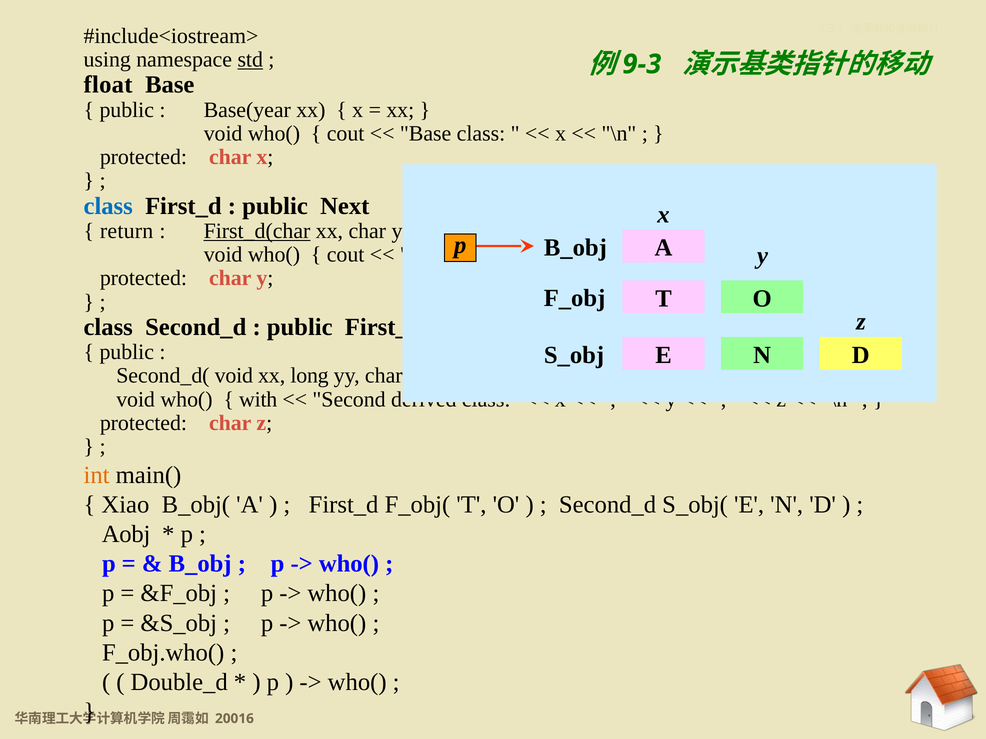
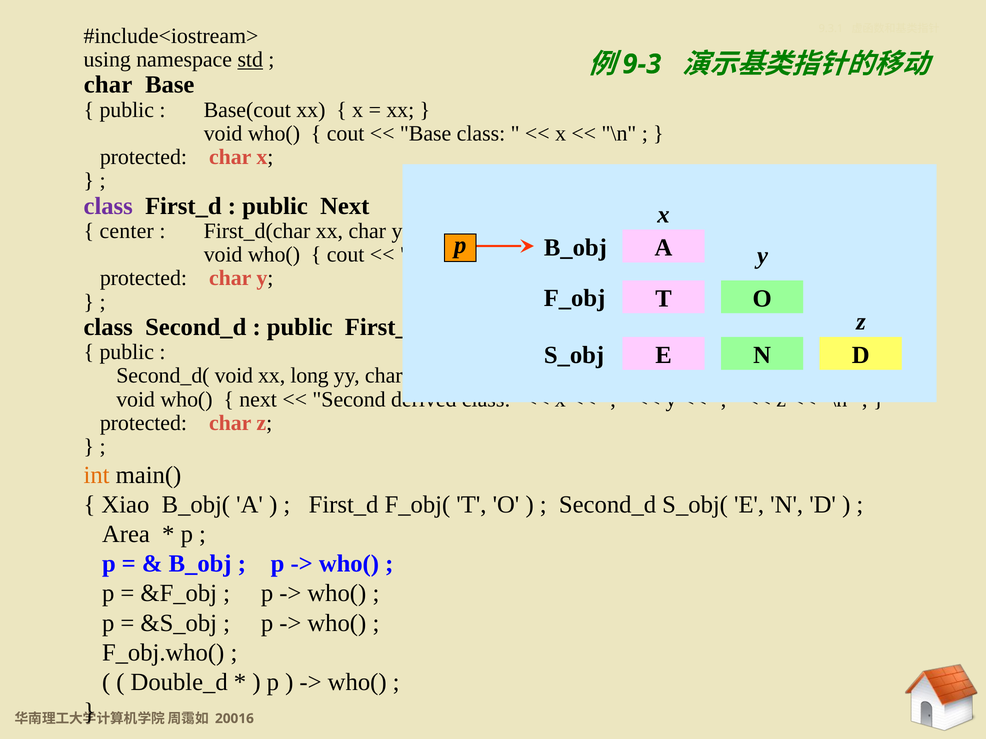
float at (108, 85): float -> char
Base(year: Base(year -> Base(cout
class at (108, 206) colour: blue -> purple
return: return -> center
First_d(char underline: present -> none
with at (258, 400): with -> next
Aobj: Aobj -> Area
